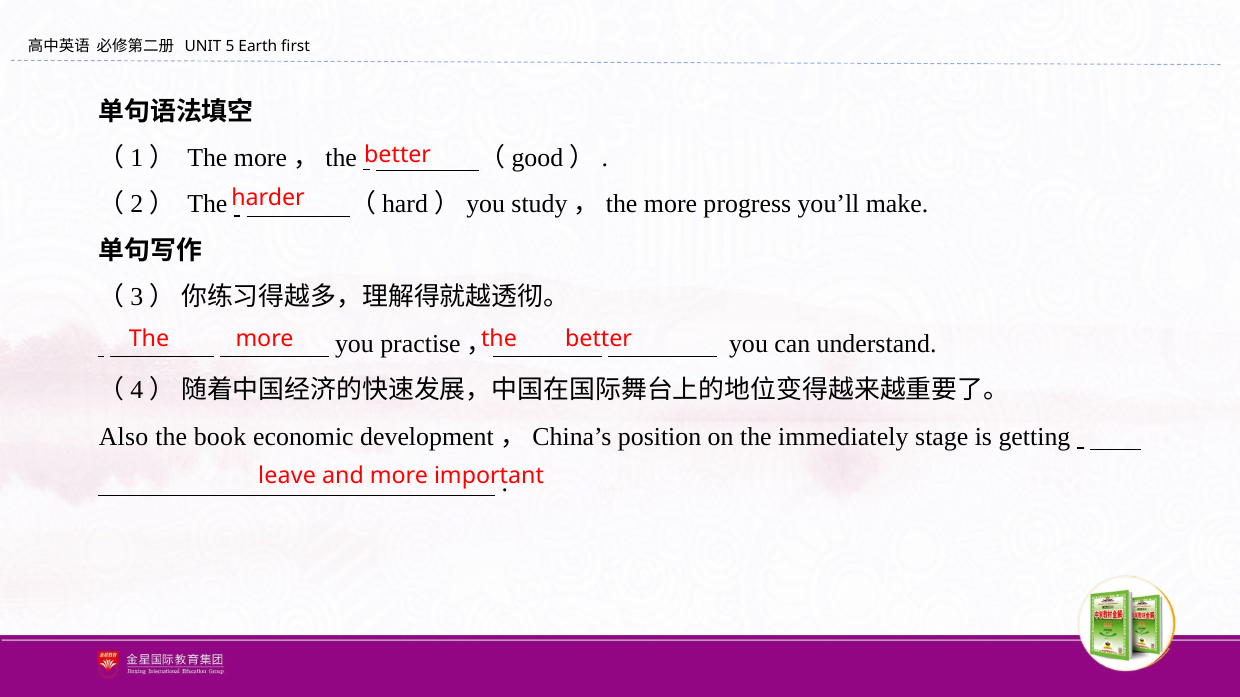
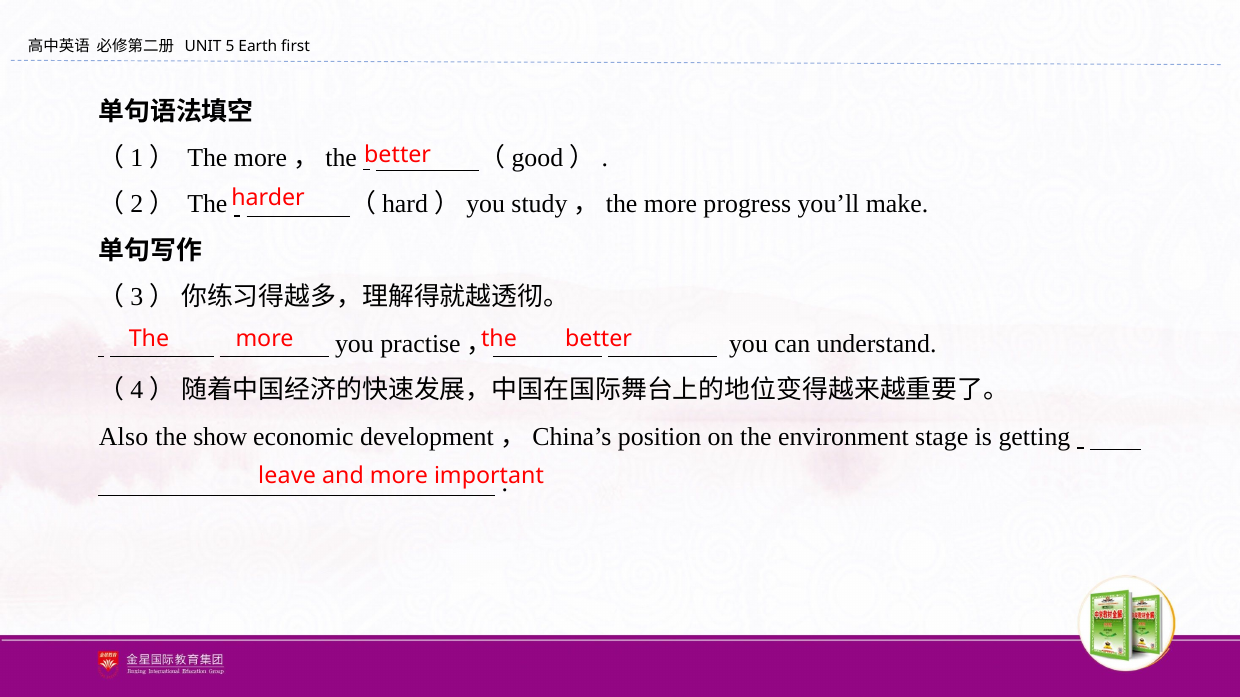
book: book -> show
immediately: immediately -> environment
